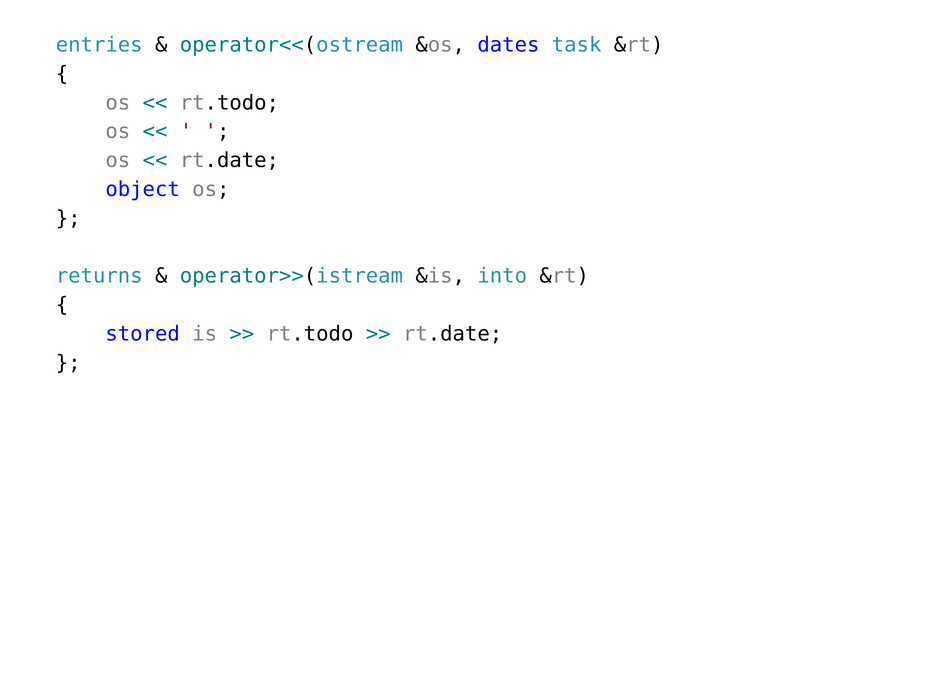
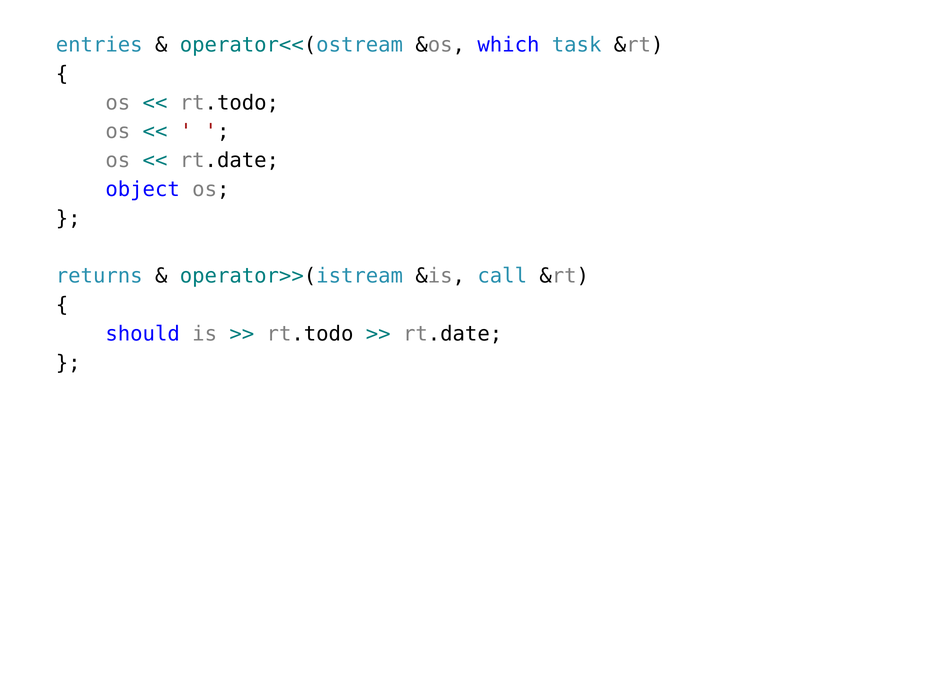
dates: dates -> which
into: into -> call
stored: stored -> should
